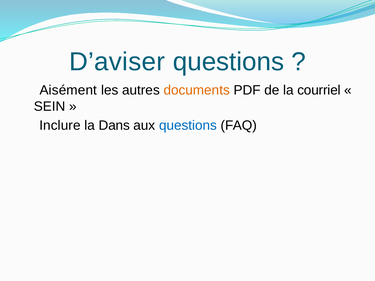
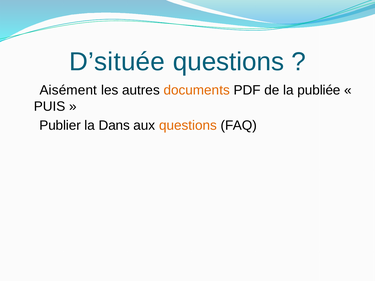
D’aviser: D’aviser -> D’située
courriel: courriel -> publiée
SEIN: SEIN -> PUIS
Inclure: Inclure -> Publier
questions at (188, 126) colour: blue -> orange
